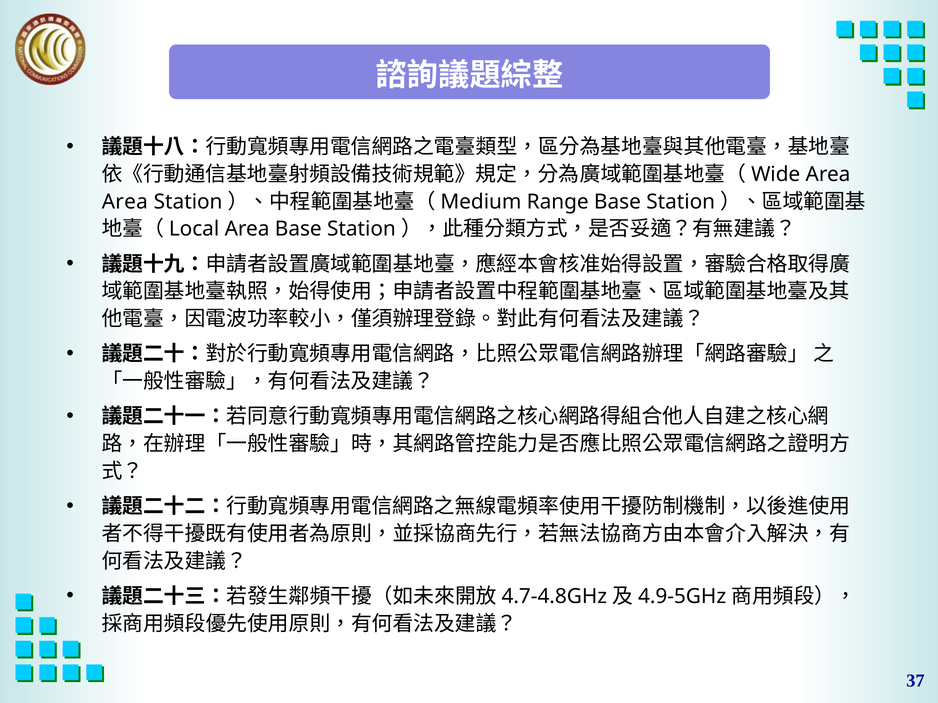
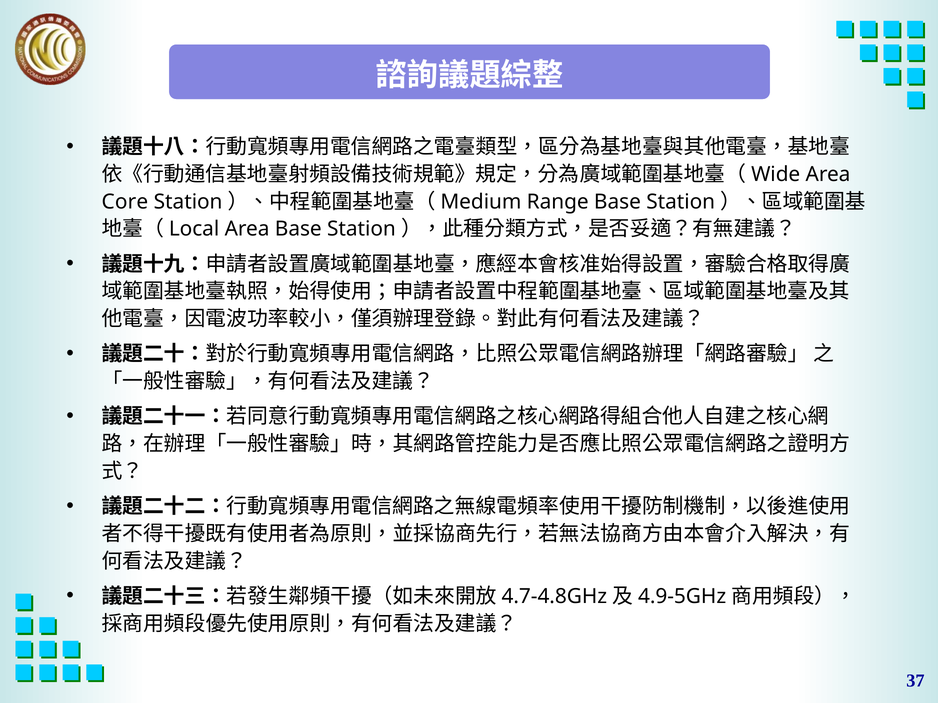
Area at (125, 202): Area -> Core
